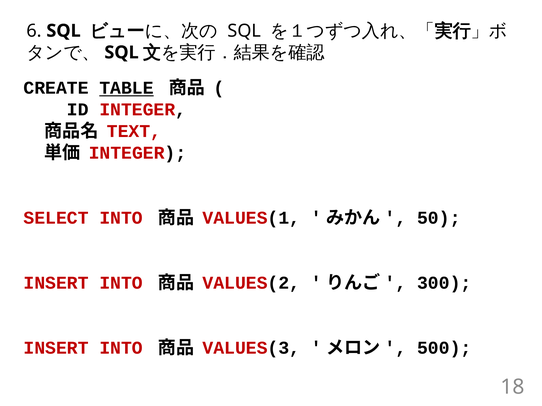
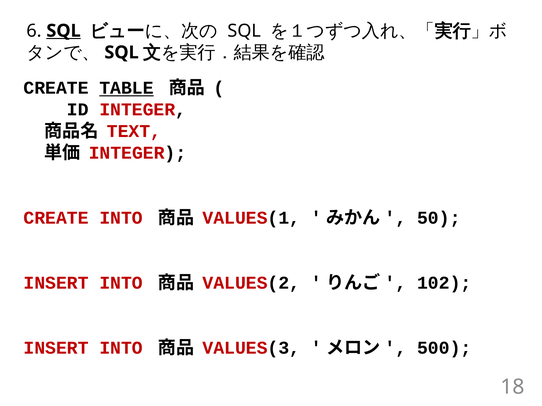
SQL at (64, 31) underline: none -> present
SELECT at (56, 218): SELECT -> CREATE
300: 300 -> 102
